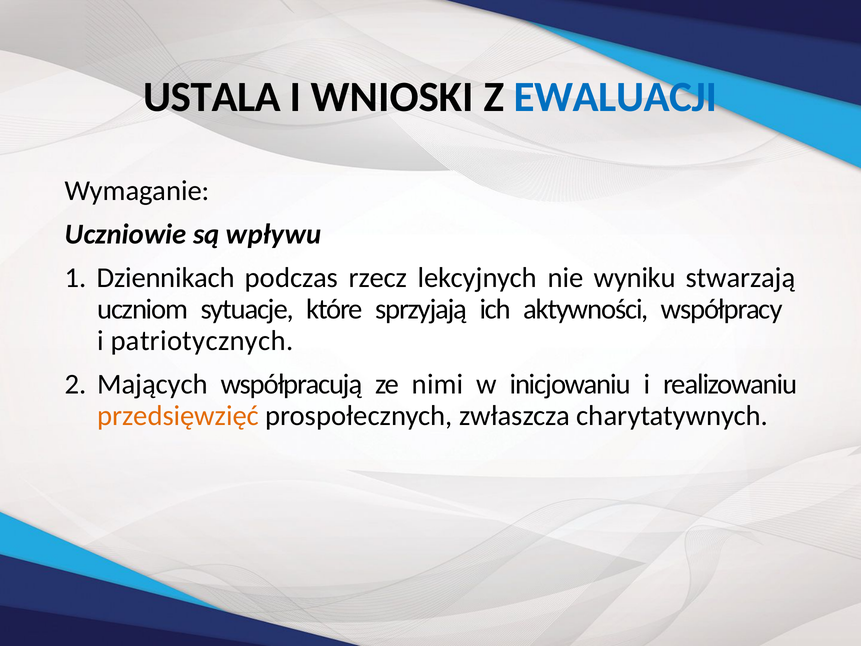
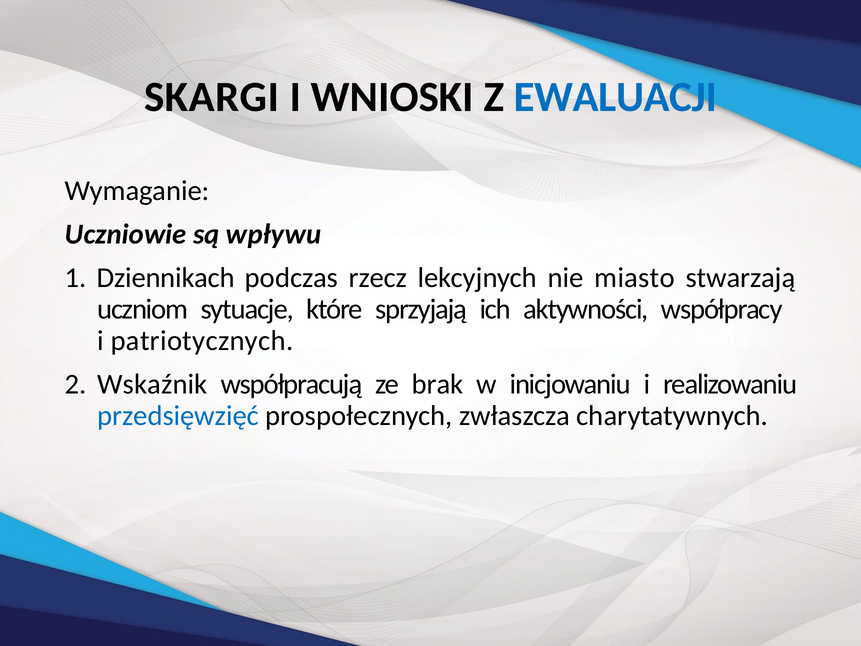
USTALA: USTALA -> SKARGI
wyniku: wyniku -> miasto
Mających: Mających -> Wskaźnik
nimi: nimi -> brak
przedsięwzięć colour: orange -> blue
